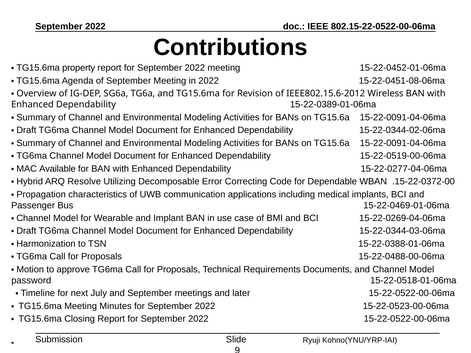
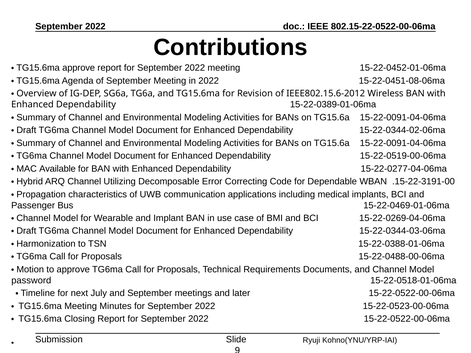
property at (79, 68): property -> approve
ARQ Resolve: Resolve -> Channel
.15-22-0372-00: .15-22-0372-00 -> .15-22-3191-00
